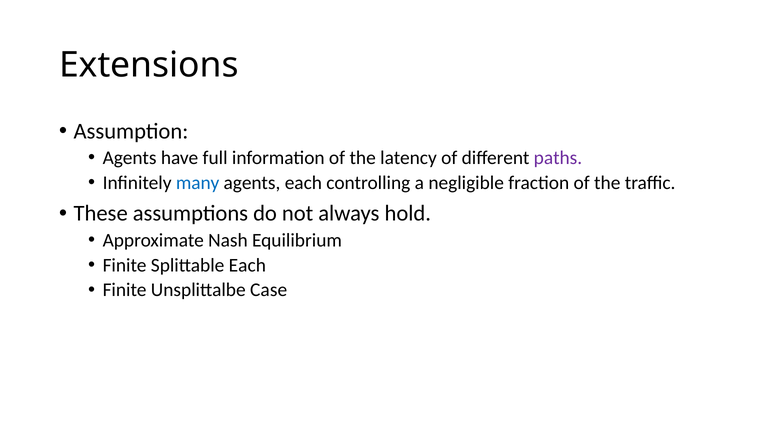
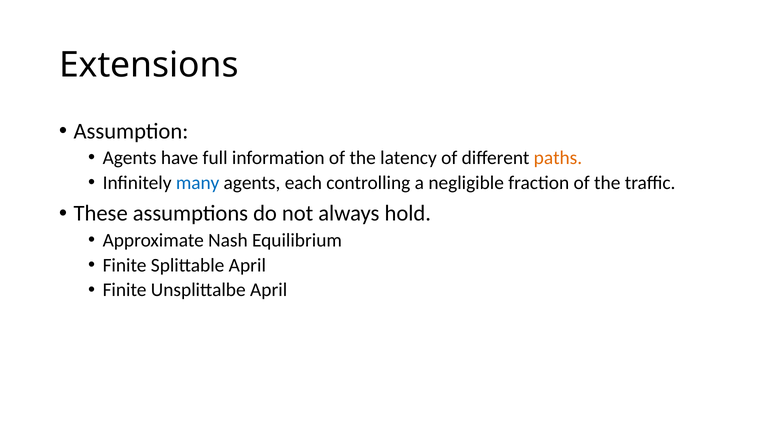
paths colour: purple -> orange
Splittable Each: Each -> April
Unsplittalbe Case: Case -> April
